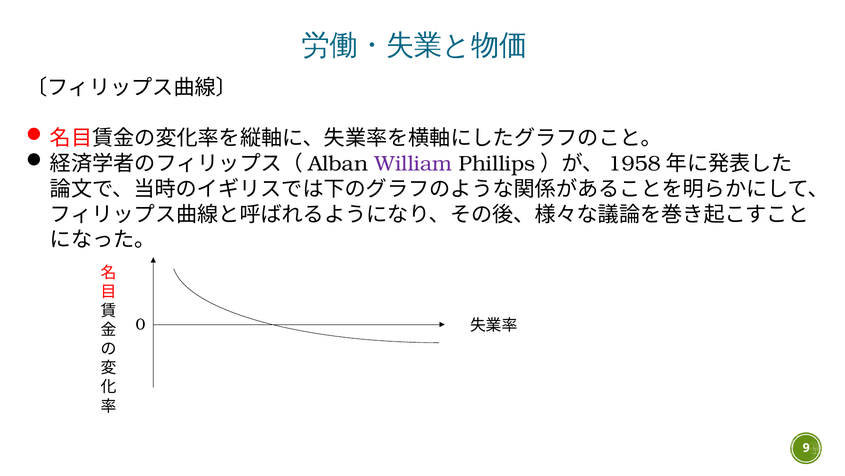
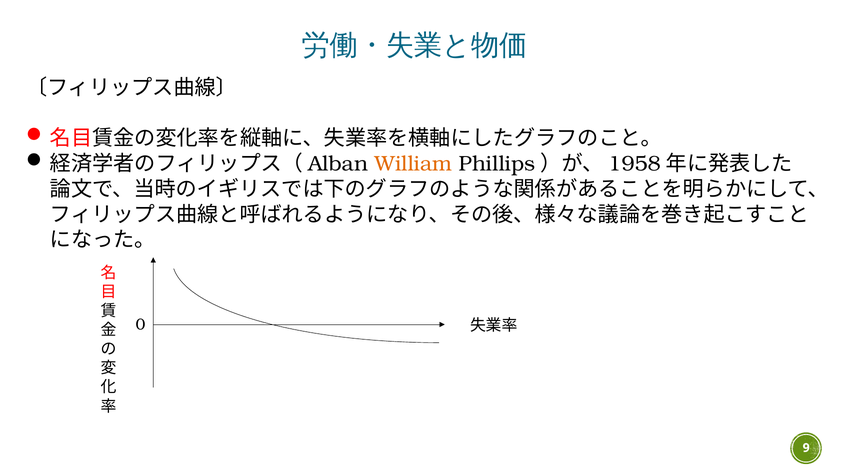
William colour: purple -> orange
